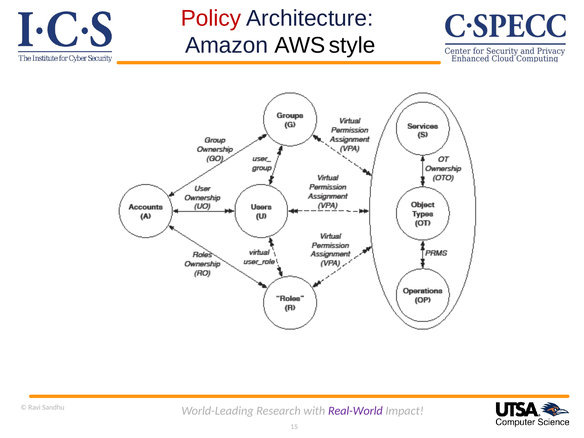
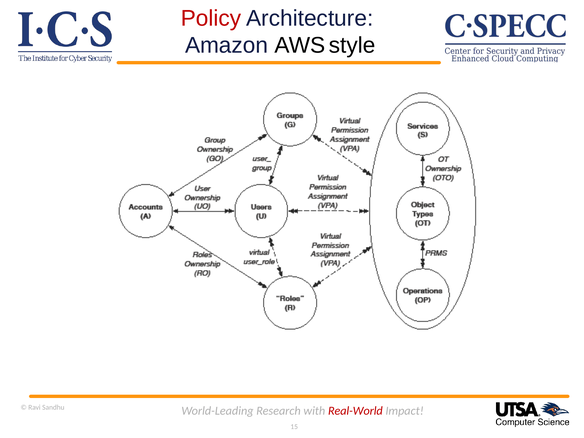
Real-World colour: purple -> red
